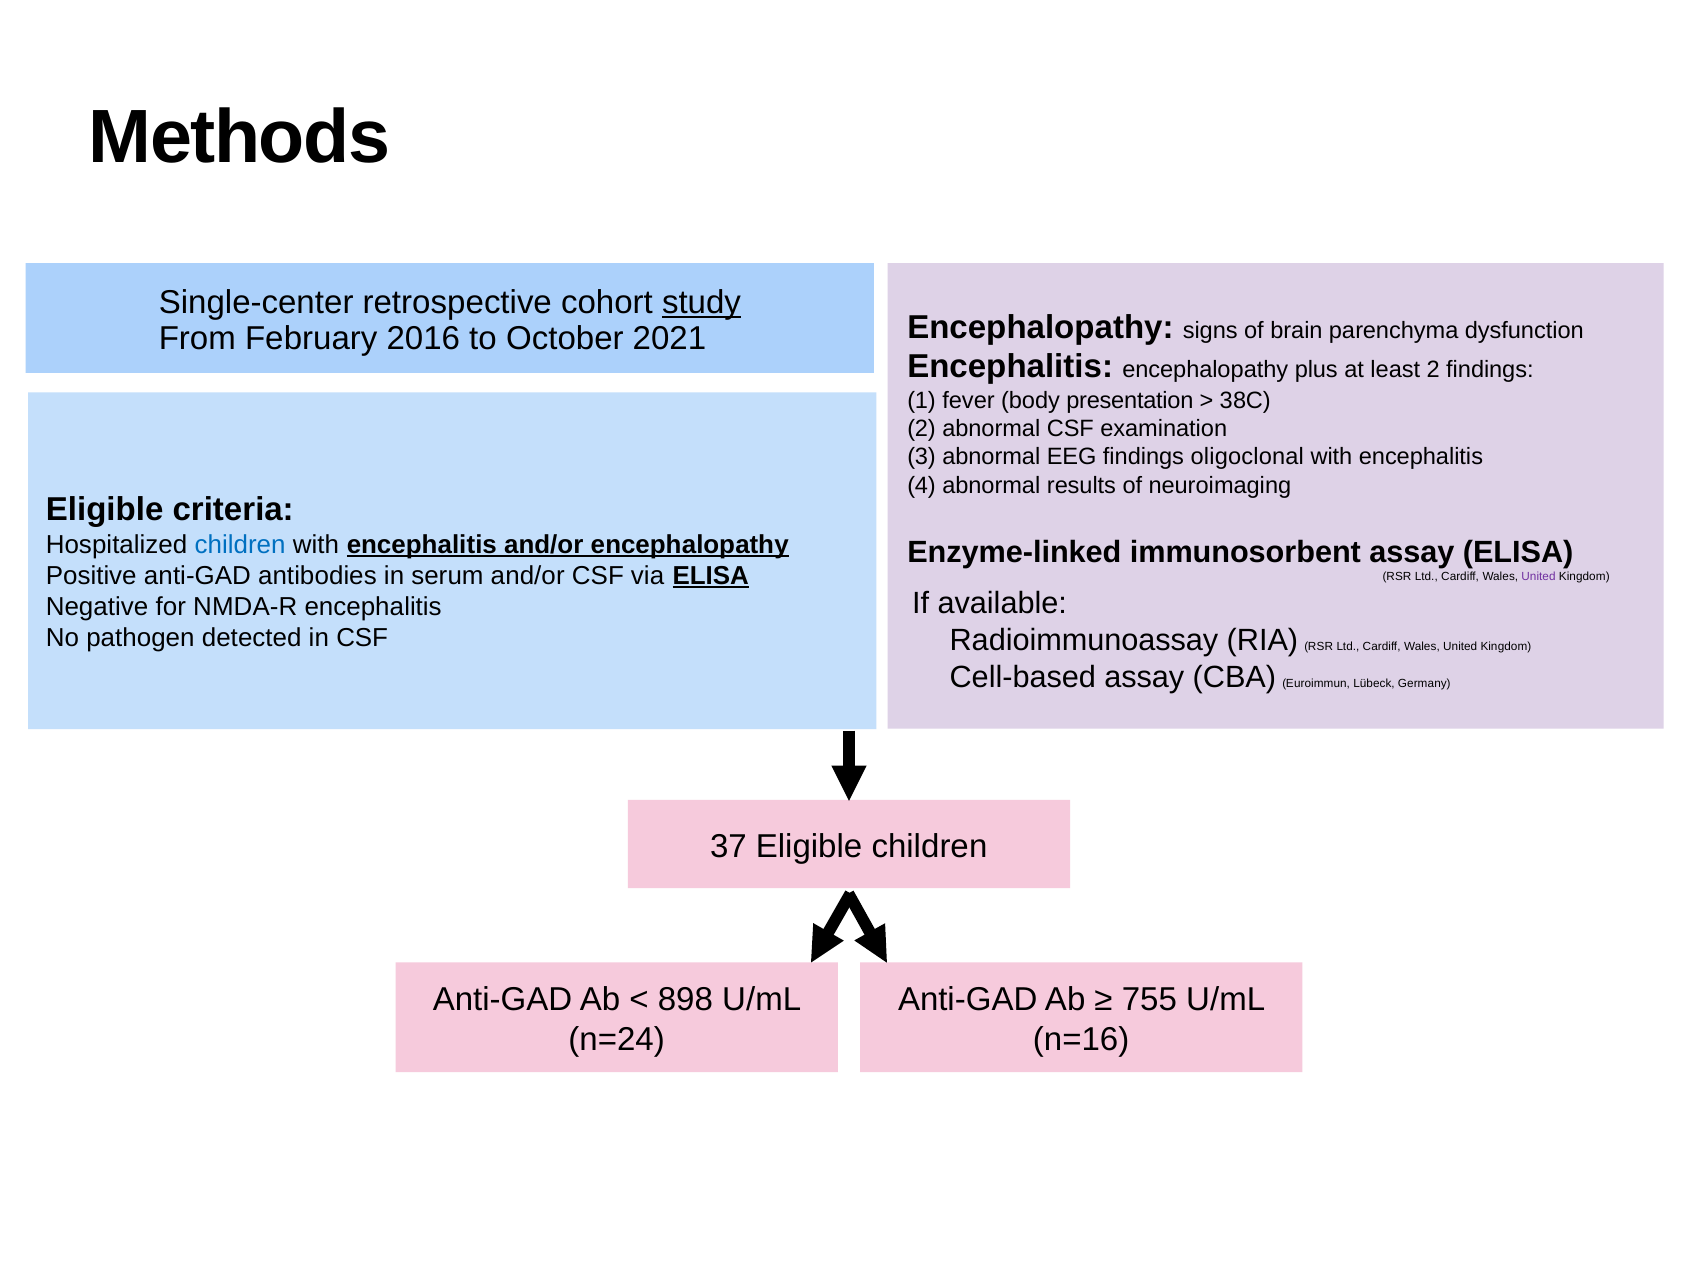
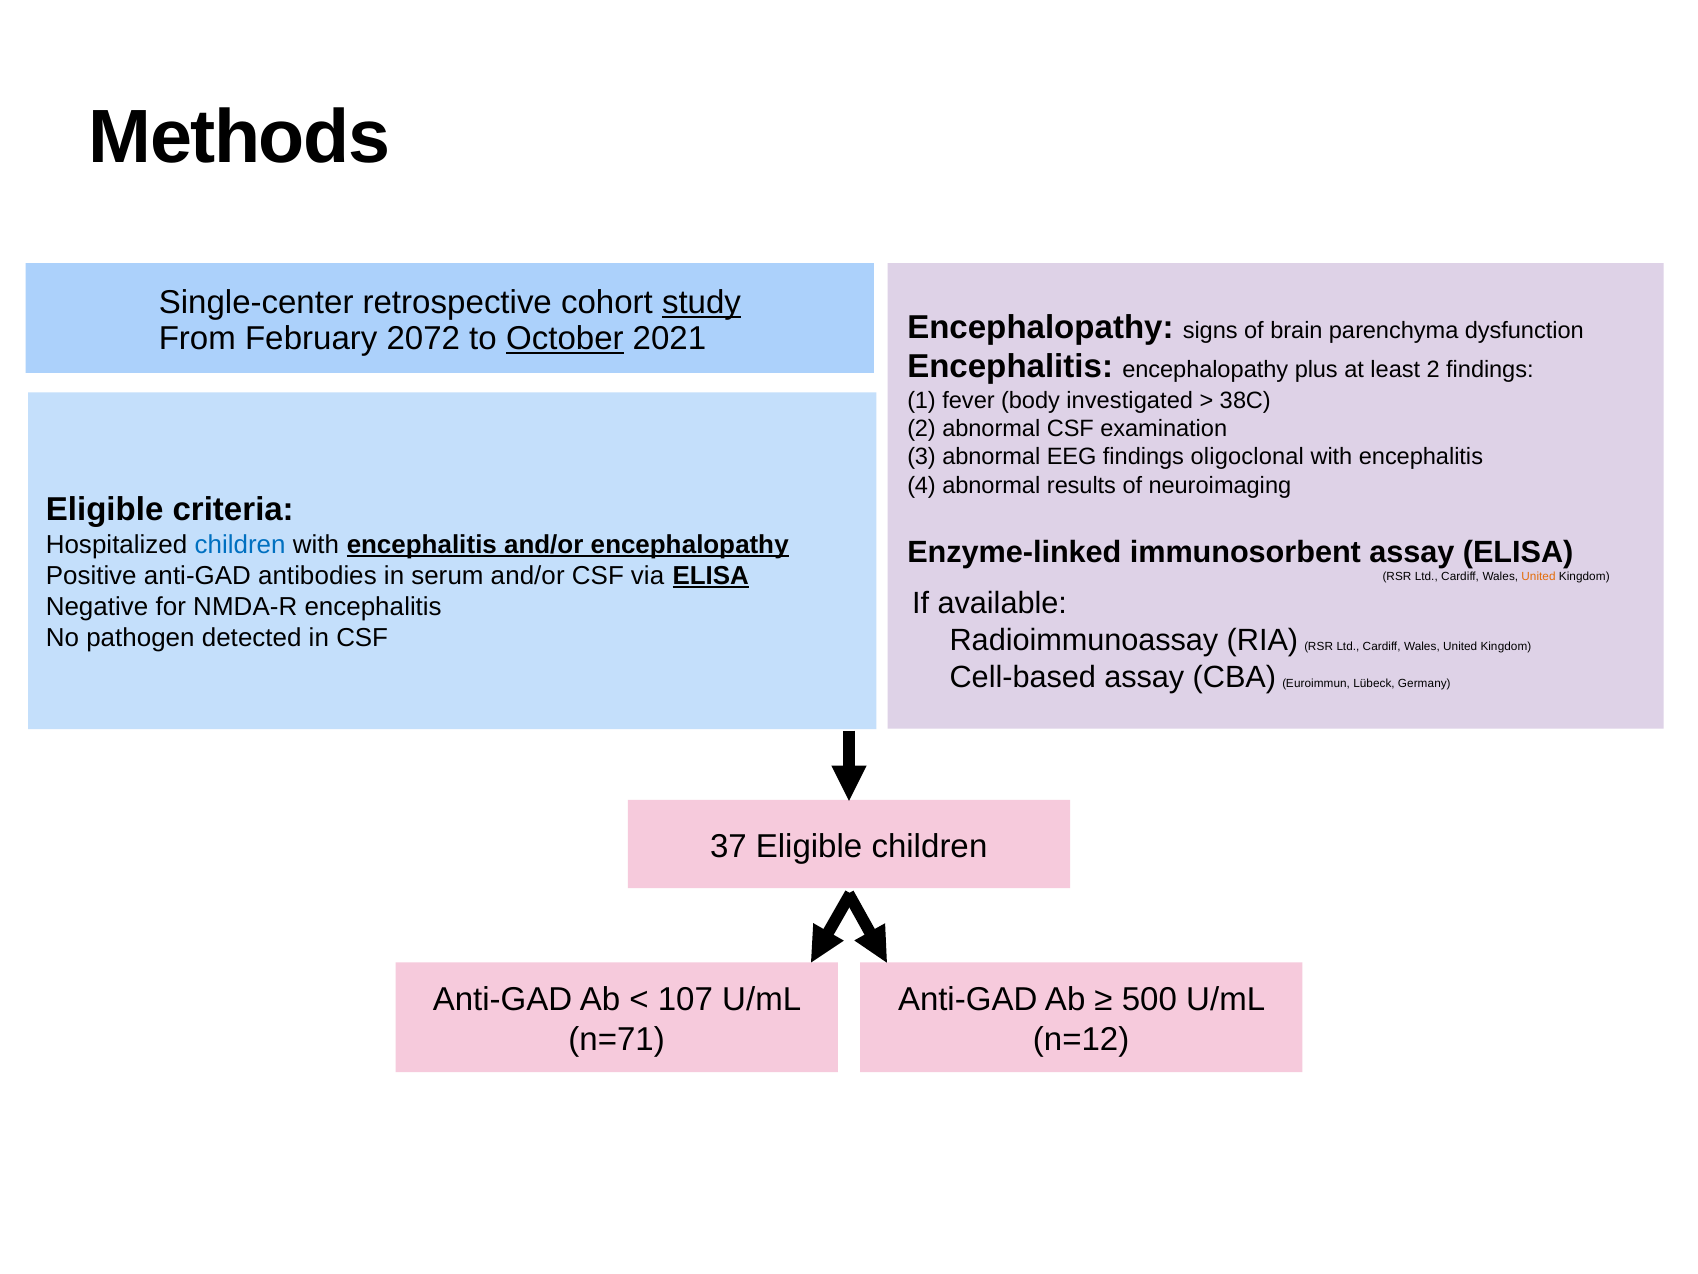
2016: 2016 -> 2072
October underline: none -> present
presentation: presentation -> investigated
United at (1539, 576) colour: purple -> orange
898: 898 -> 107
755: 755 -> 500
n=24: n=24 -> n=71
n=16: n=16 -> n=12
